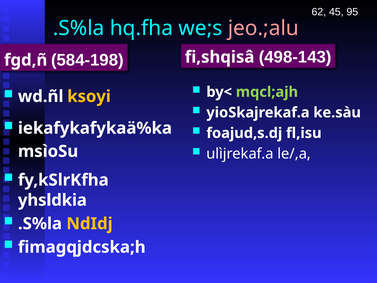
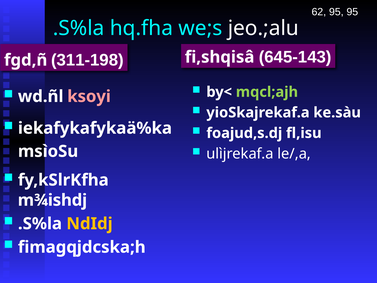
62 45: 45 -> 95
jeo.;alu colour: pink -> white
584-198: 584-198 -> 311-198
498-143: 498-143 -> 645-143
ksoyi colour: yellow -> pink
yhsldkia: yhsldkia -> m¾ishdj
